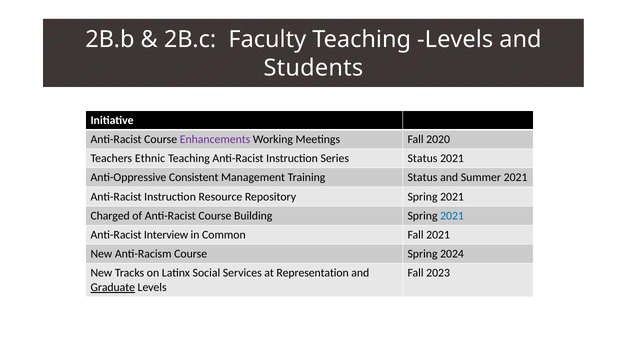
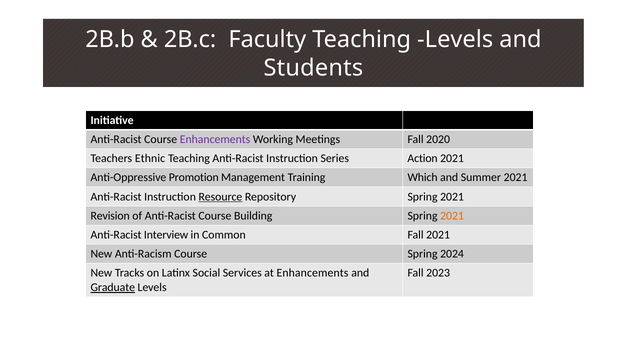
Series Status: Status -> Action
Consistent: Consistent -> Promotion
Training Status: Status -> Which
Resource underline: none -> present
Charged: Charged -> Revision
2021 at (452, 216) colour: blue -> orange
at Representation: Representation -> Enhancements
